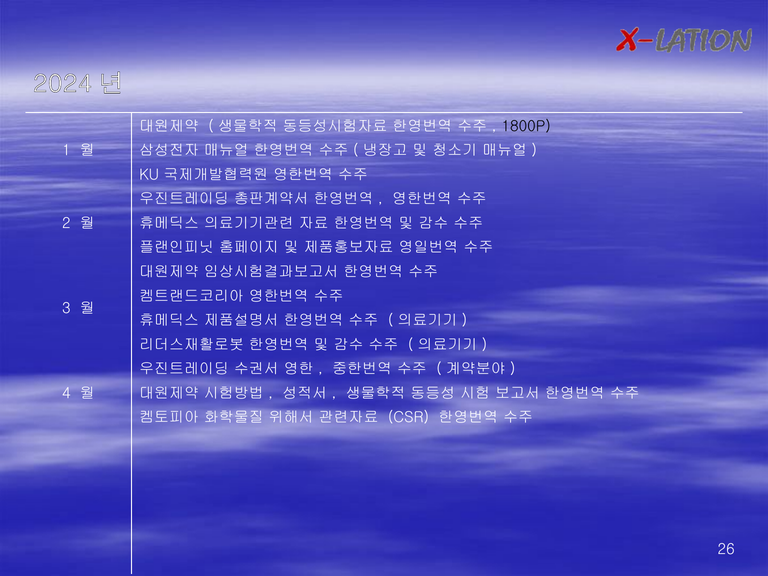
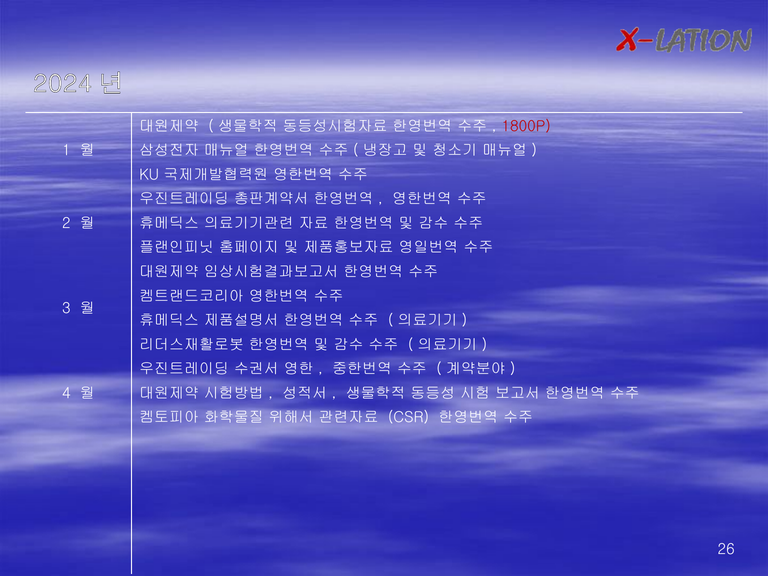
1800P colour: black -> red
